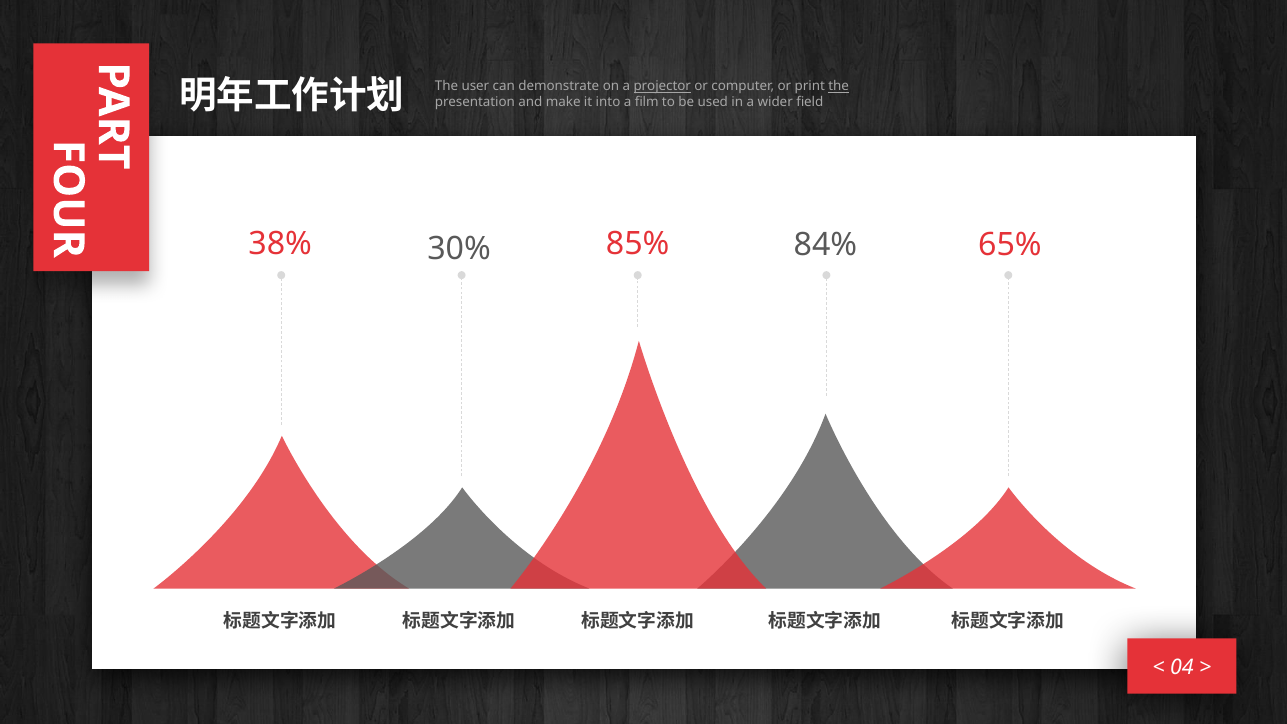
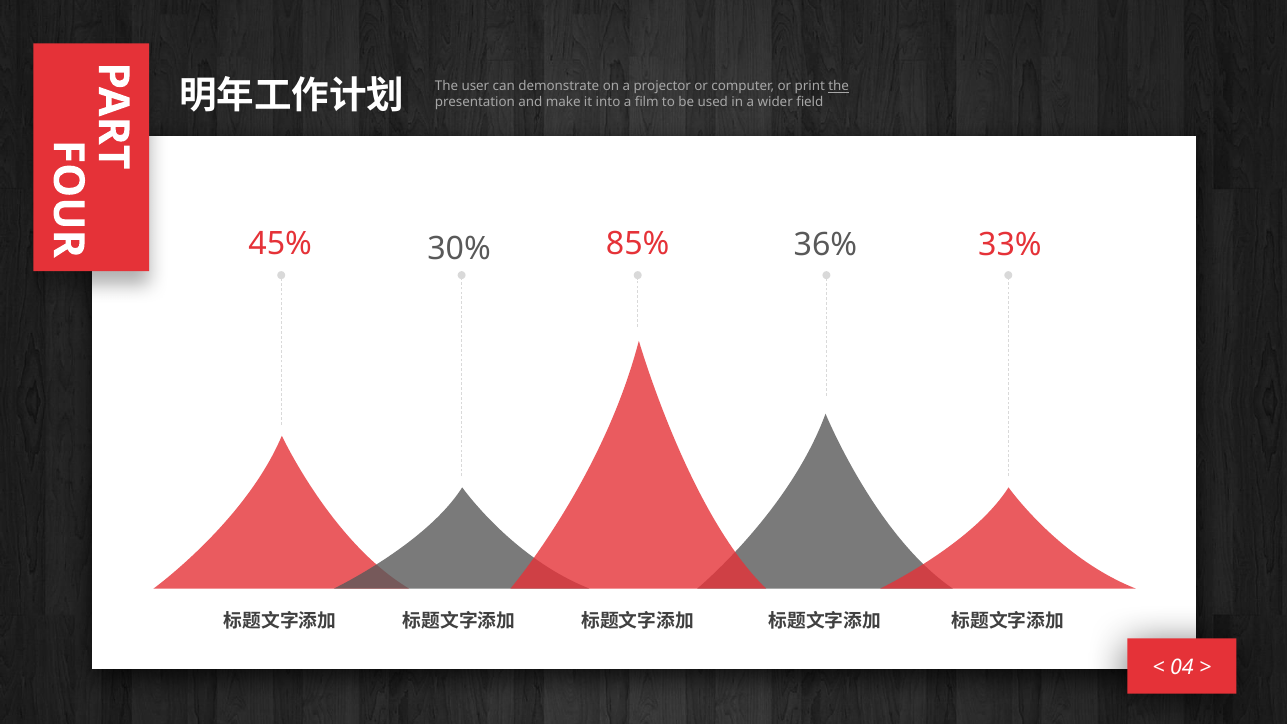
projector underline: present -> none
65%: 65% -> 33%
38%: 38% -> 45%
84%: 84% -> 36%
